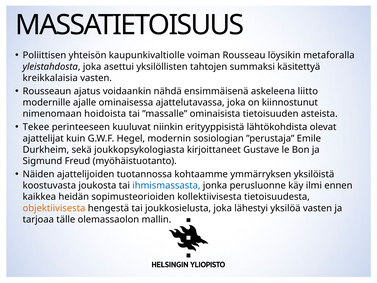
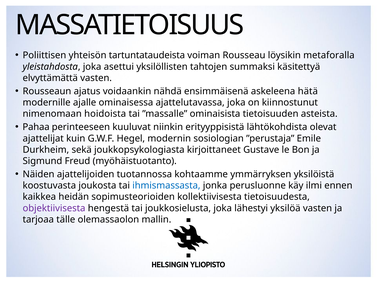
kaupunkivaltiolle: kaupunkivaltiolle -> tartuntataudeista
kreikkalaisia: kreikkalaisia -> elvyttämättä
liitto: liitto -> hätä
Tekee: Tekee -> Pahaa
objektiivisesta colour: orange -> purple
